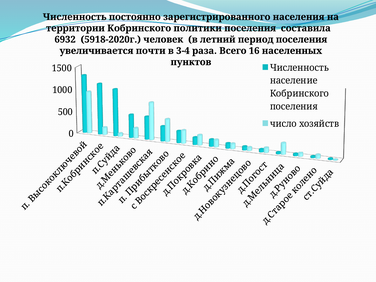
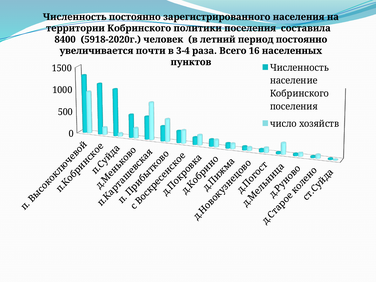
6932: 6932 -> 8400
период поселения: поселения -> постоянно
